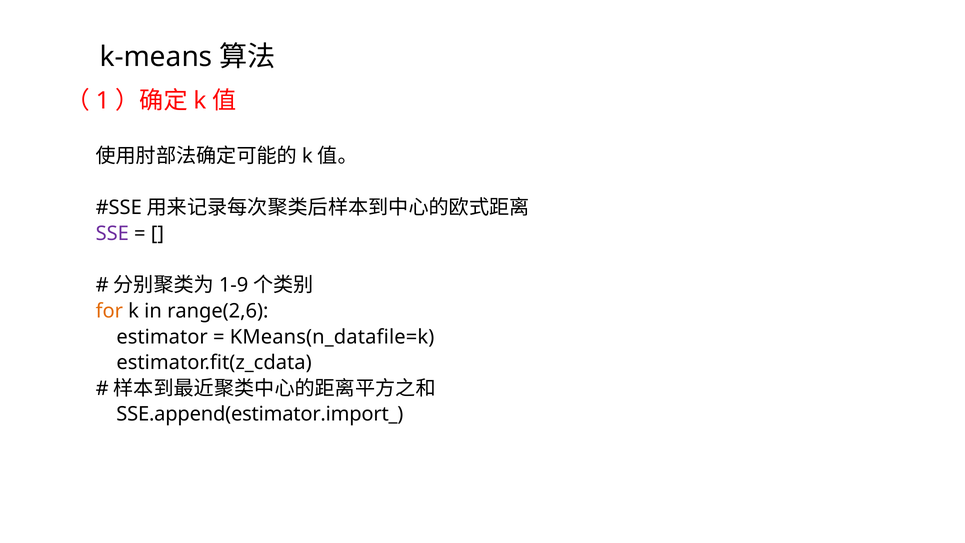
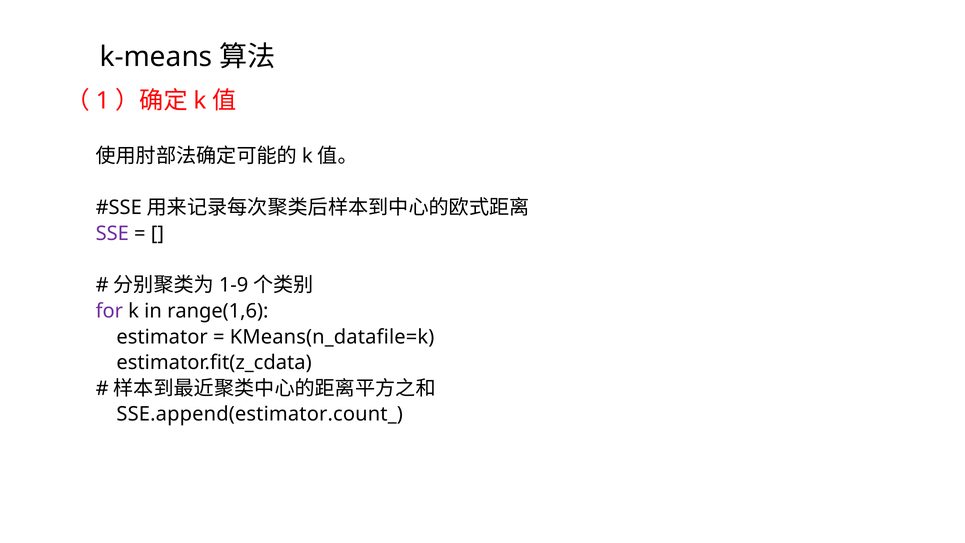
for colour: orange -> purple
range(2,6: range(2,6 -> range(1,6
SSE.append(estimator.import_: SSE.append(estimator.import_ -> SSE.append(estimator.count_
